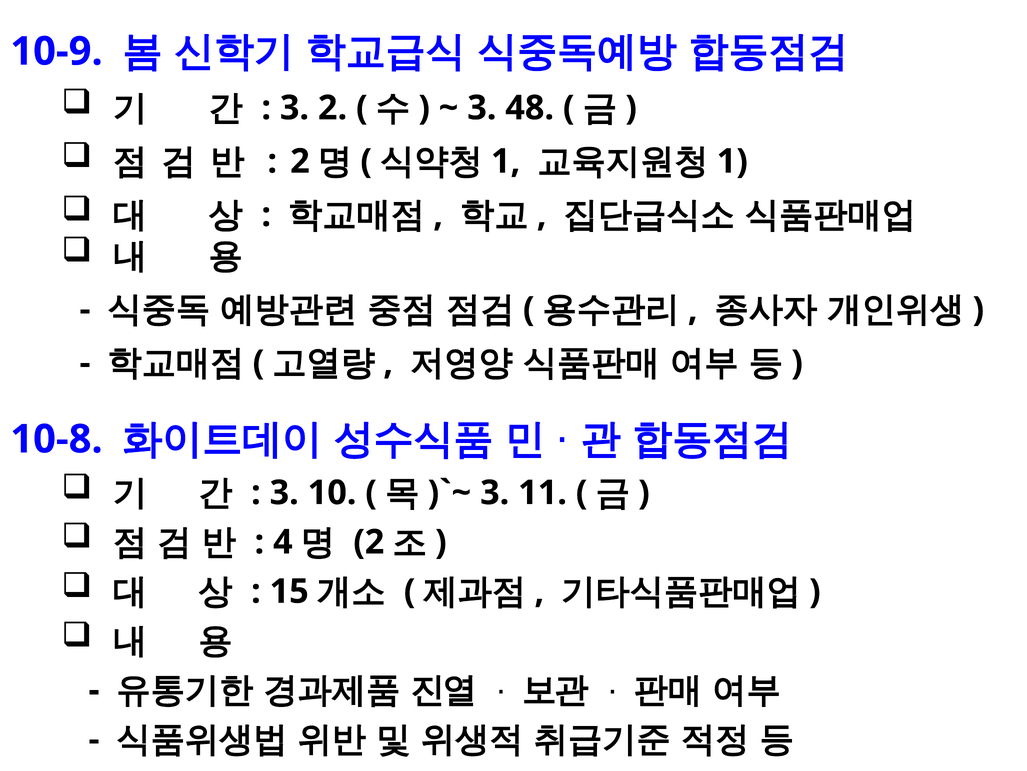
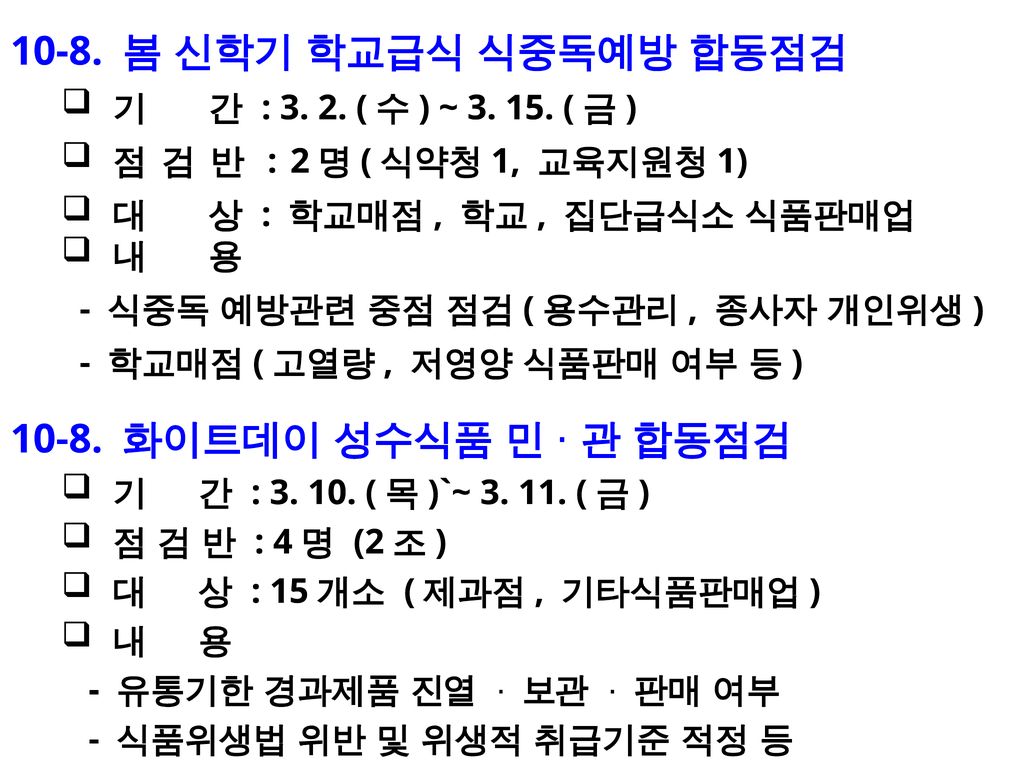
10-9 at (57, 51): 10-9 -> 10-8
3 48: 48 -> 15
